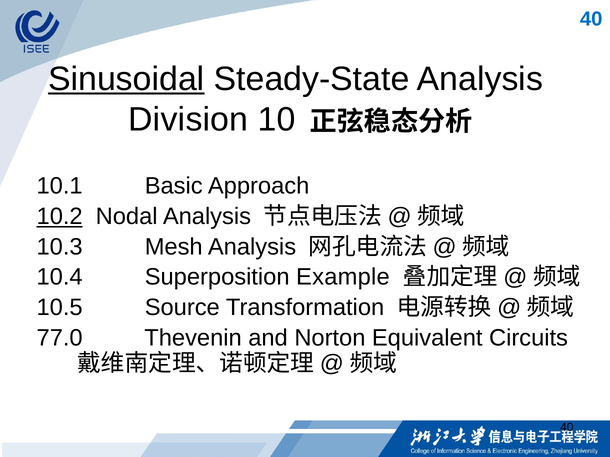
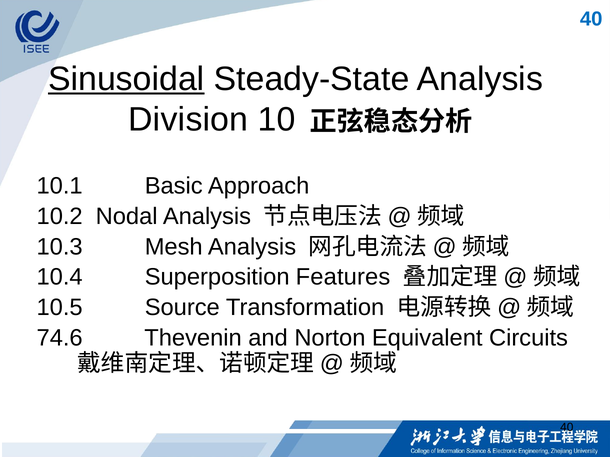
10.2 underline: present -> none
Example: Example -> Features
77.0: 77.0 -> 74.6
